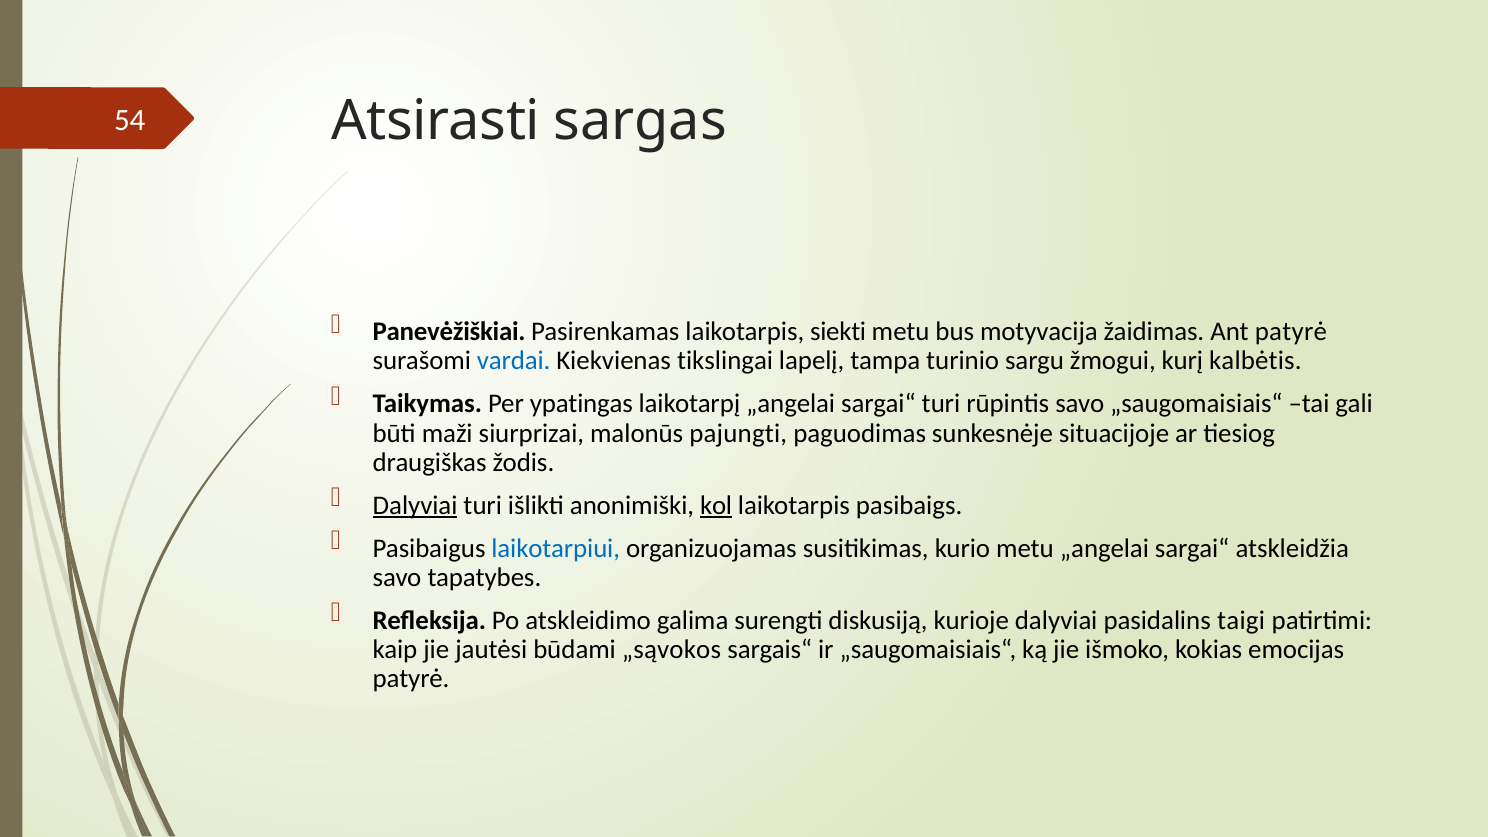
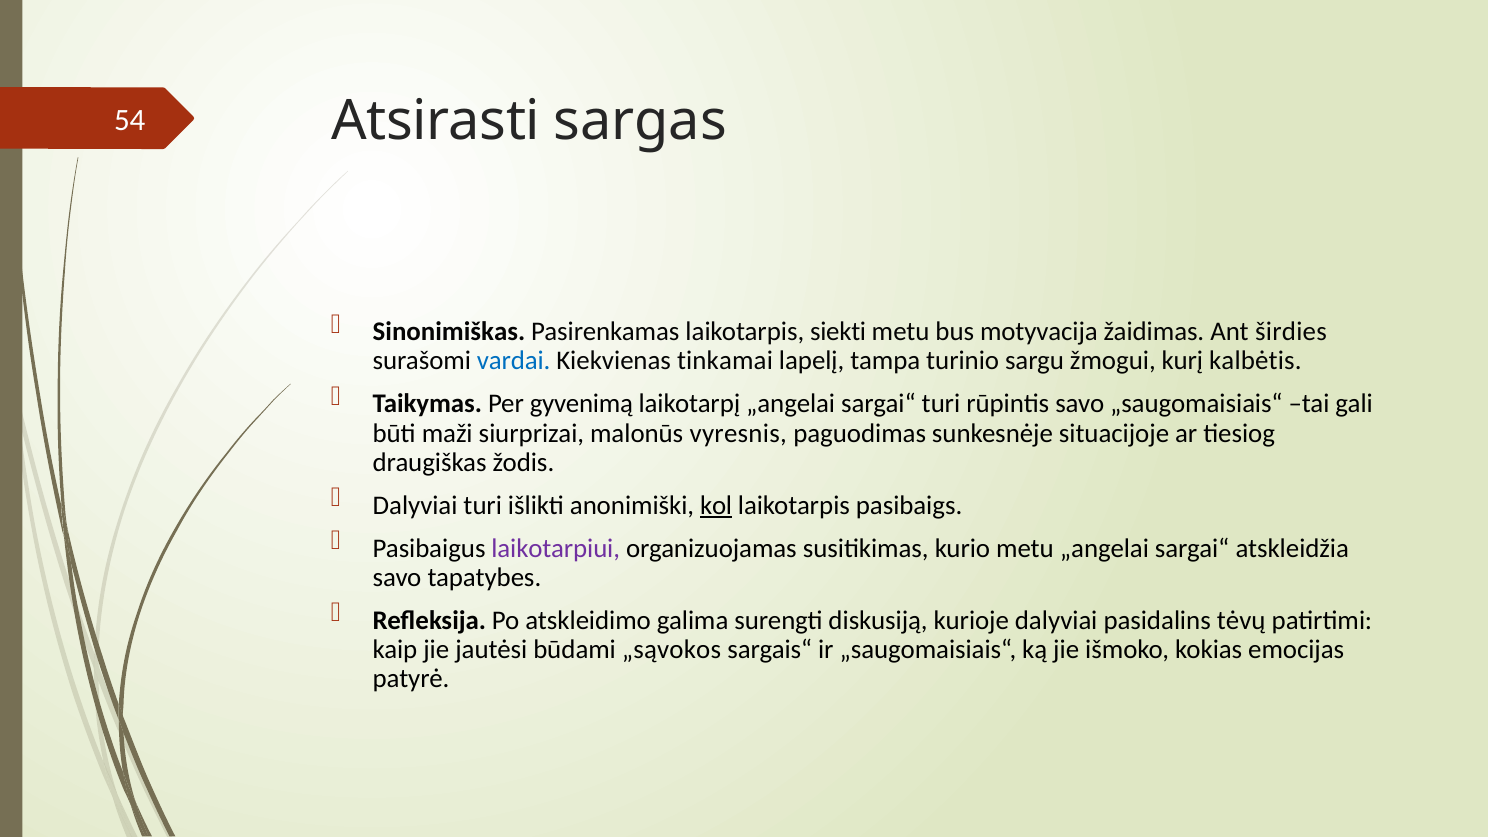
Panevėžiškiai: Panevėžiškiai -> Sinonimiškas
Ant patyrė: patyrė -> širdies
tikslingai: tikslingai -> tinkamai
ypatingas: ypatingas -> gyvenimą
pajungti: pajungti -> vyresnis
Dalyviai at (415, 505) underline: present -> none
laikotarpiui colour: blue -> purple
taigi: taigi -> tėvų
